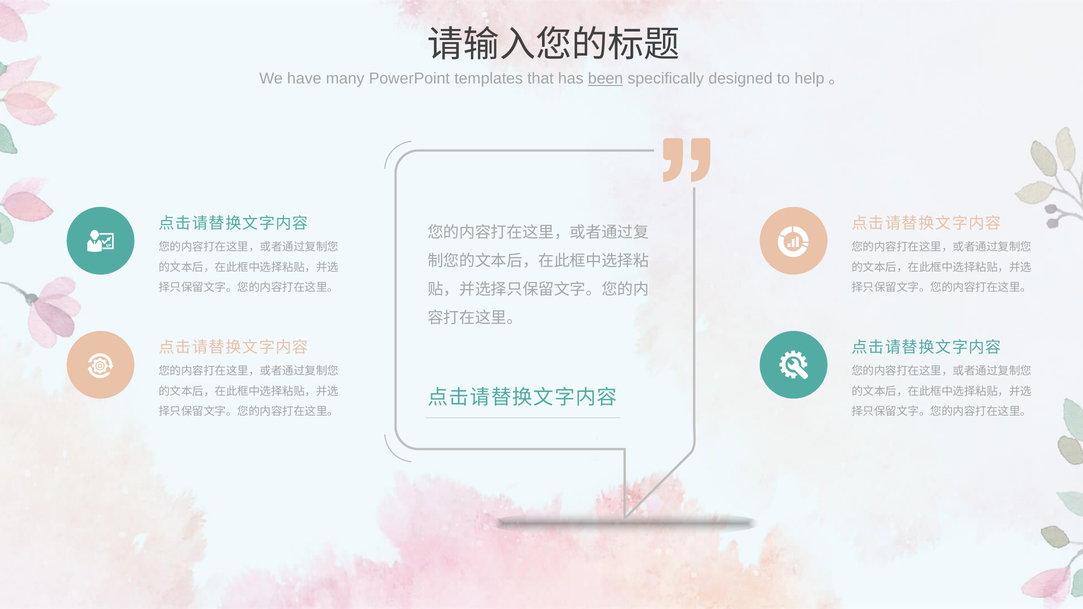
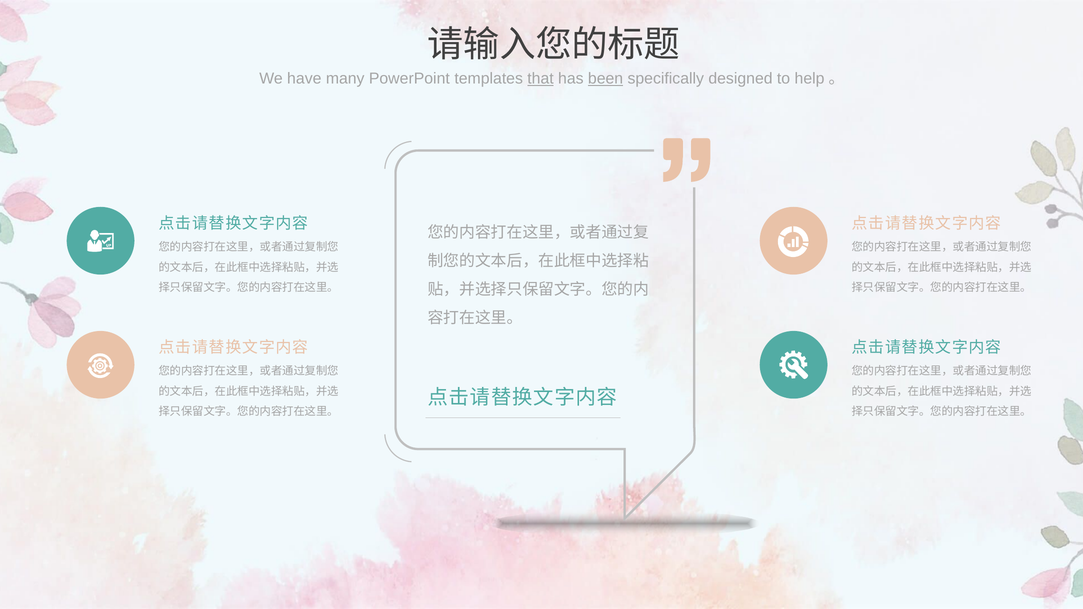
that underline: none -> present
